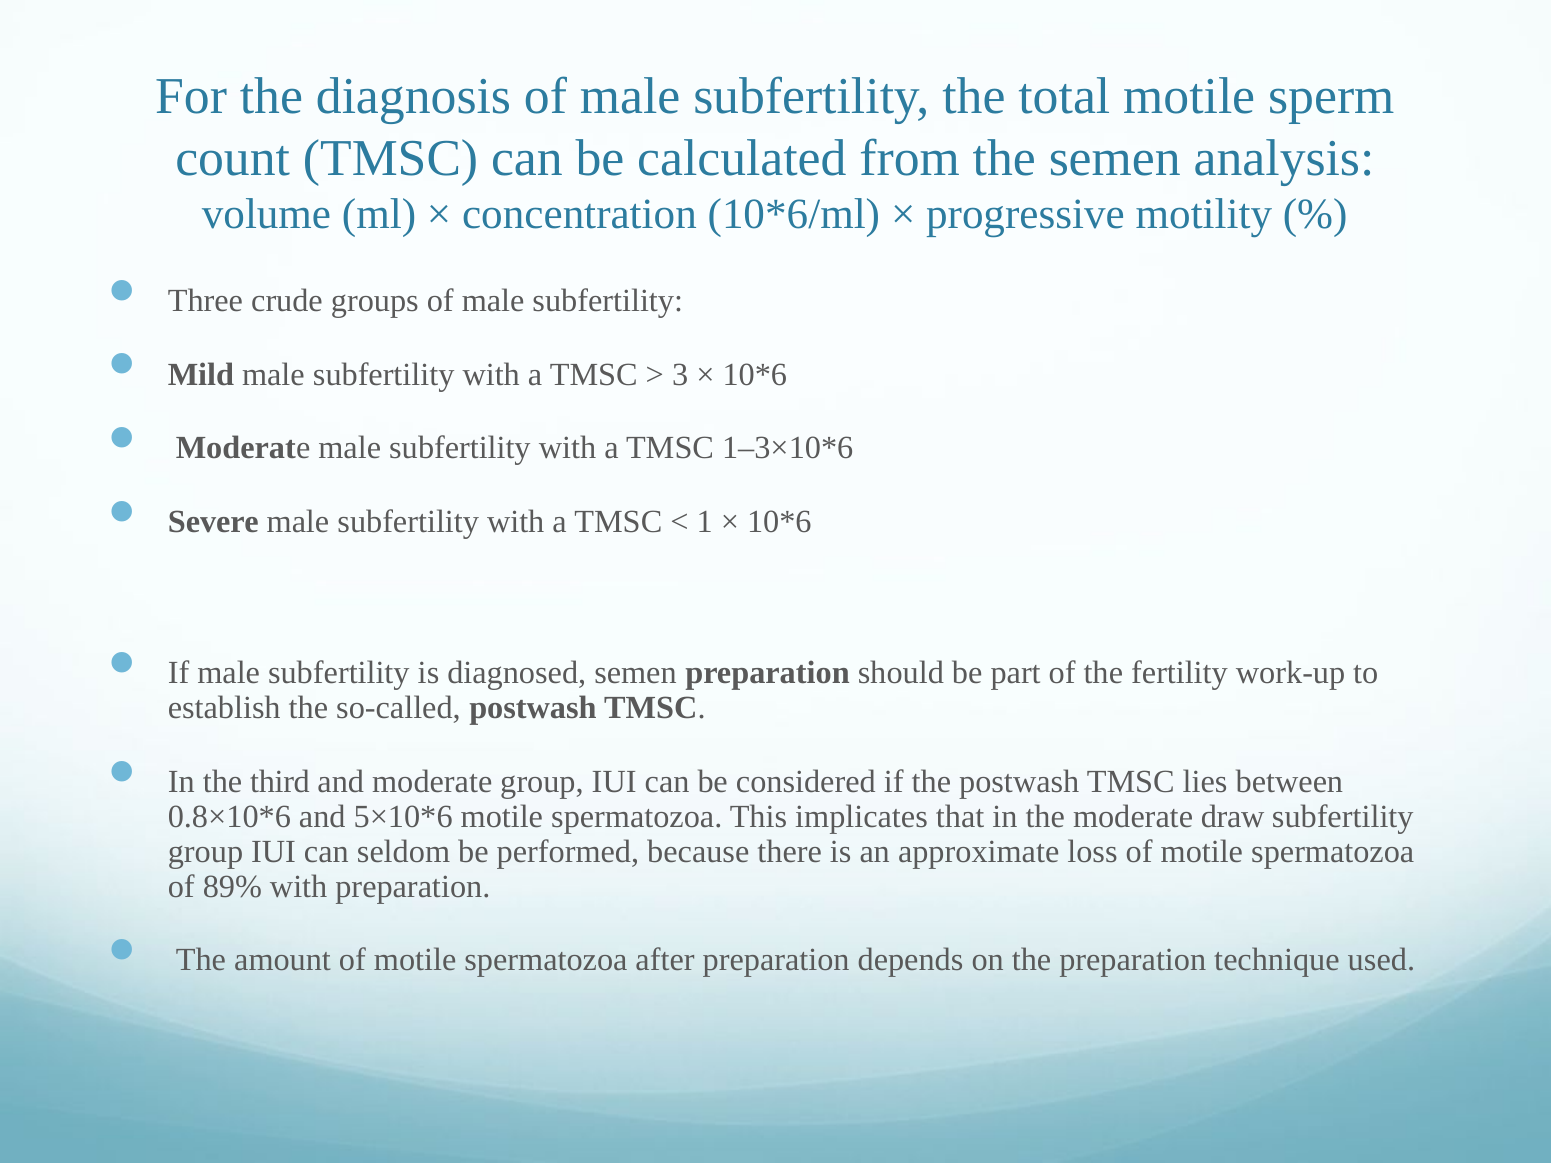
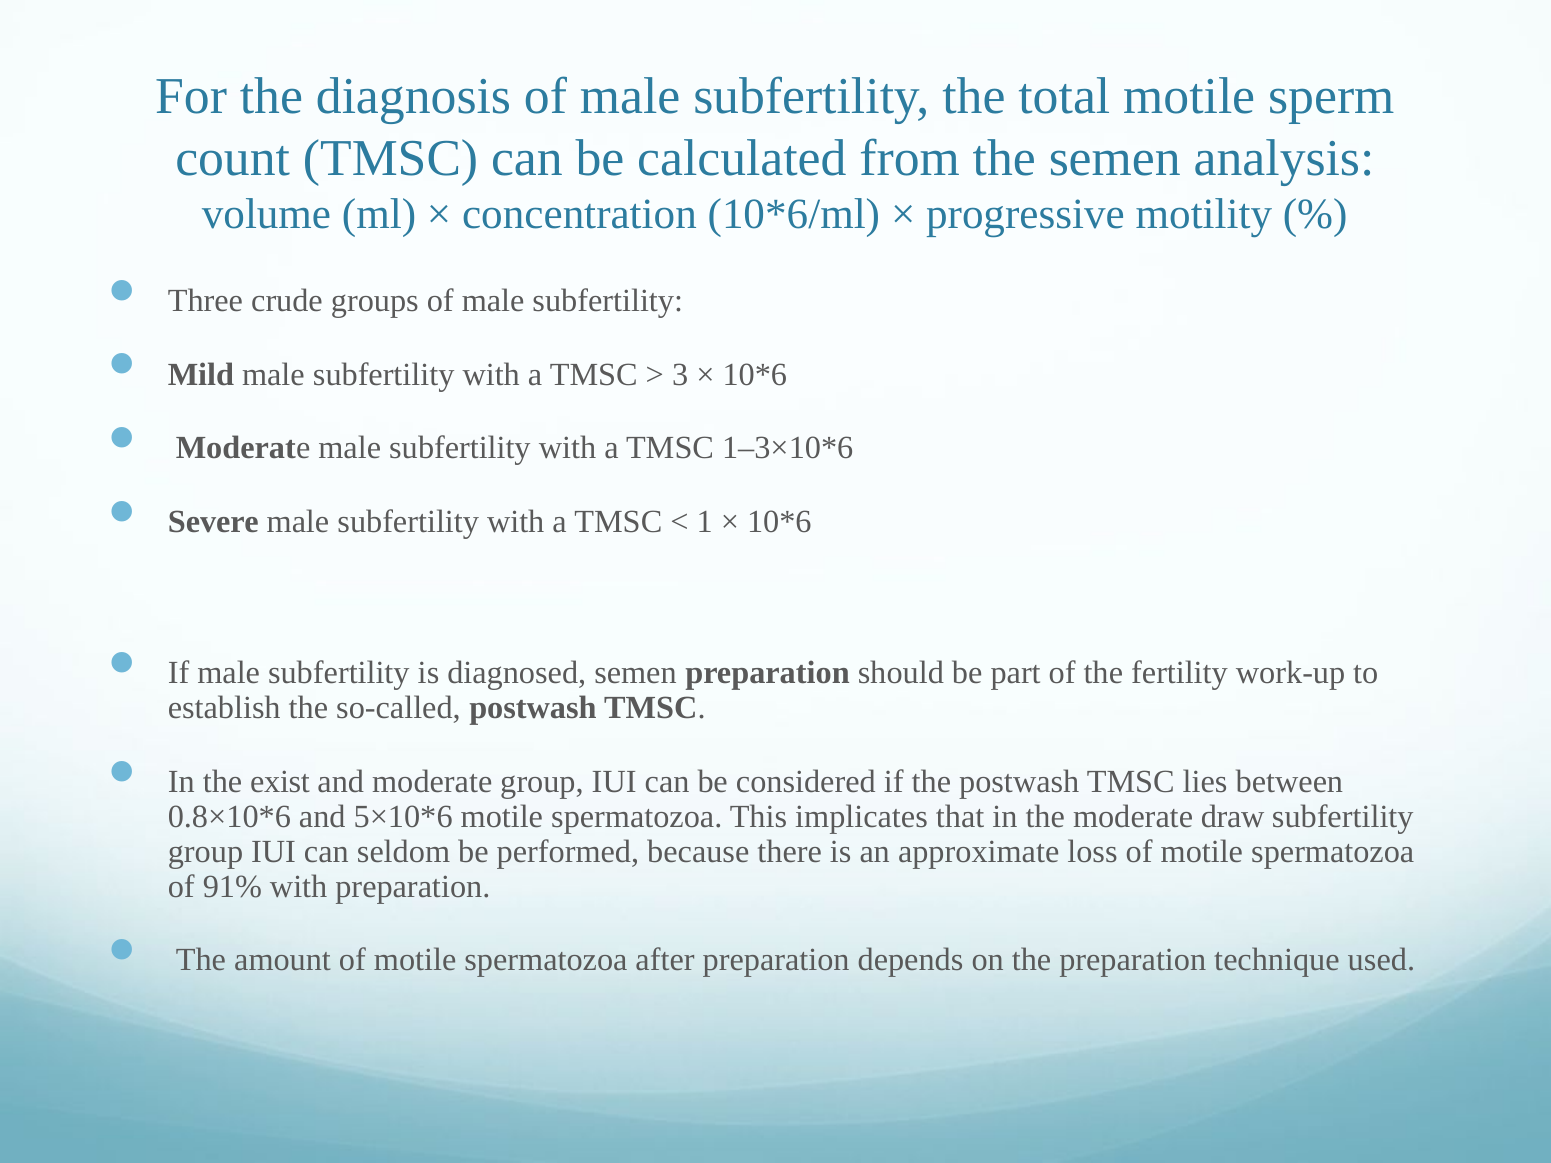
third: third -> exist
89%: 89% -> 91%
